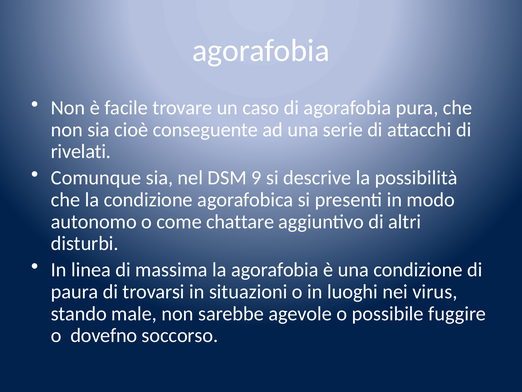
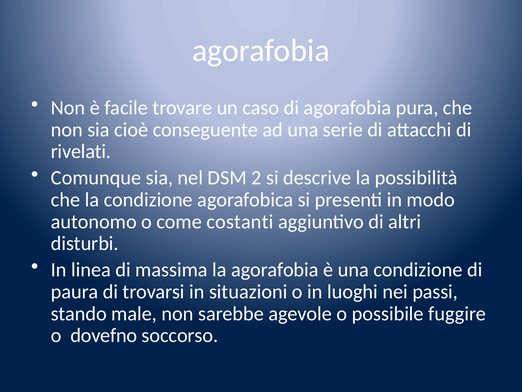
9: 9 -> 2
chattare: chattare -> costanti
virus: virus -> passi
